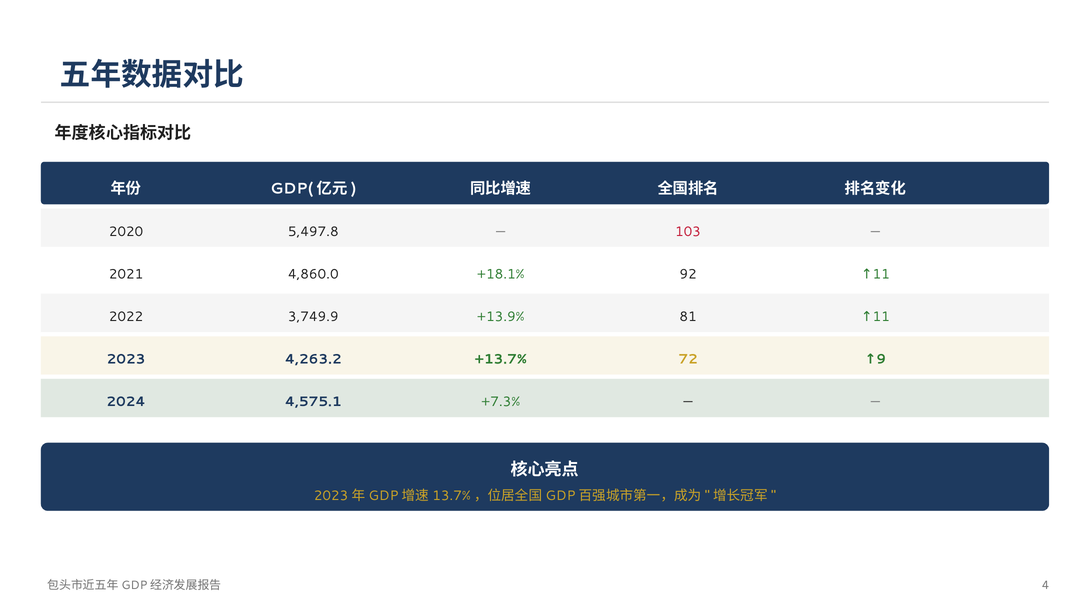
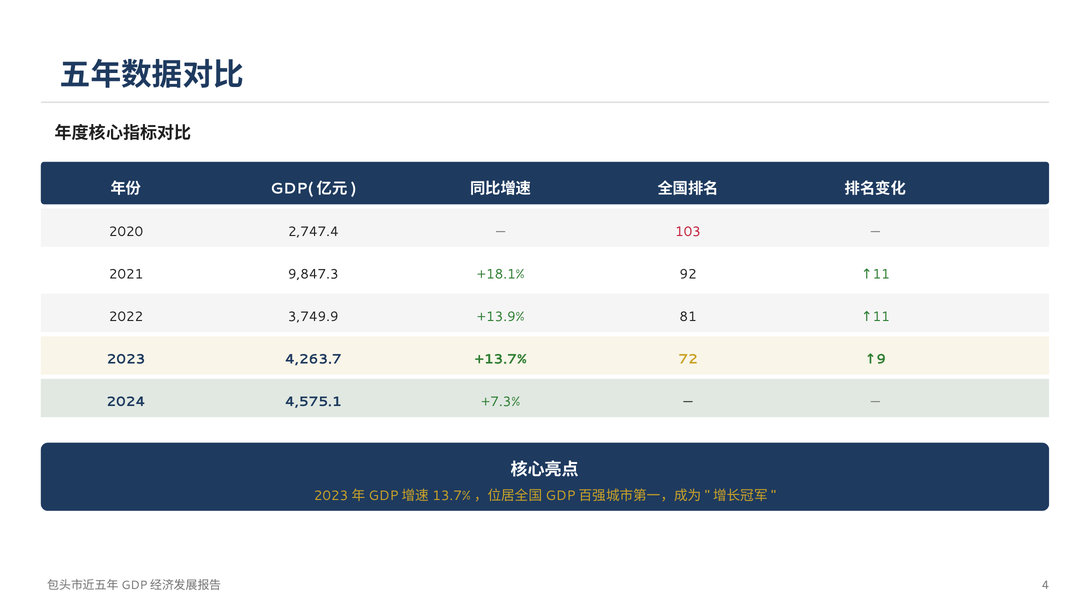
5,497.8: 5,497.8 -> 2,747.4
4,860.0: 4,860.0 -> 9,847.3
4,263.2: 4,263.2 -> 4,263.7
